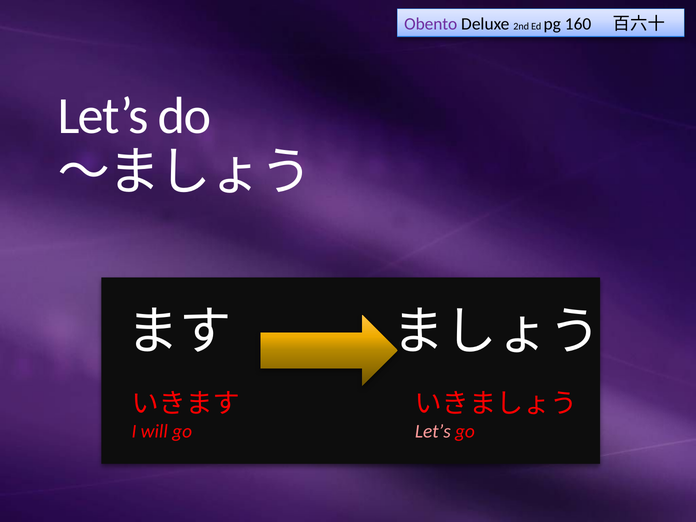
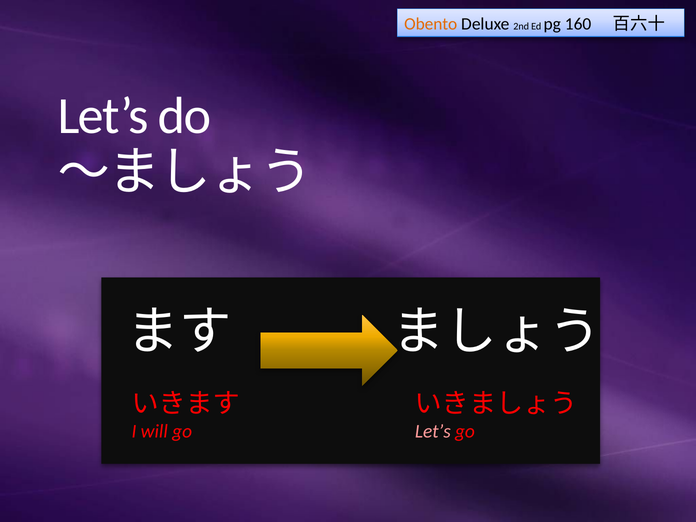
Obento colour: purple -> orange
